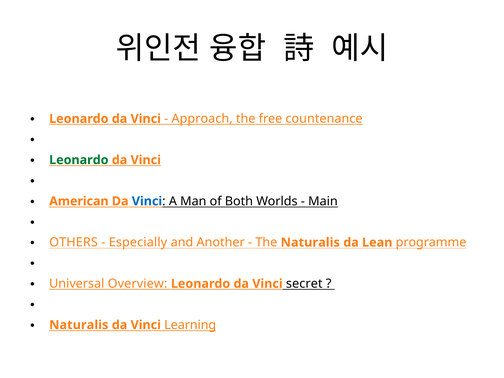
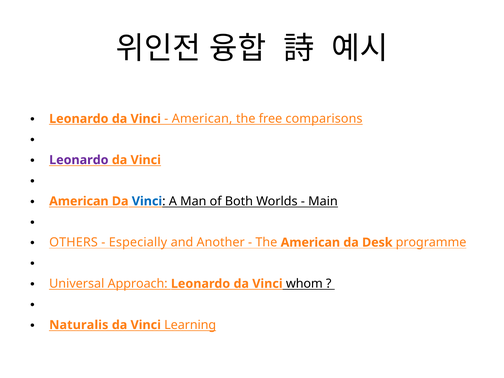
Approach at (202, 119): Approach -> American
countenance: countenance -> comparisons
Leonardo at (79, 160) colour: green -> purple
The Naturalis: Naturalis -> American
Lean: Lean -> Desk
Overview: Overview -> Approach
secret: secret -> whom
